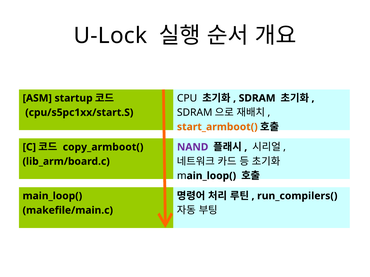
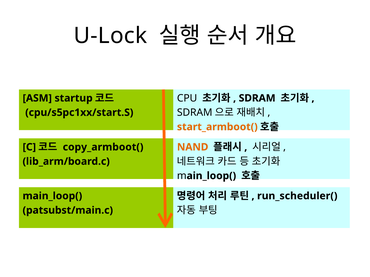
NAND colour: purple -> orange
run_compilers(: run_compilers( -> run_scheduler(
makefile/main.c: makefile/main.c -> patsubst/main.c
